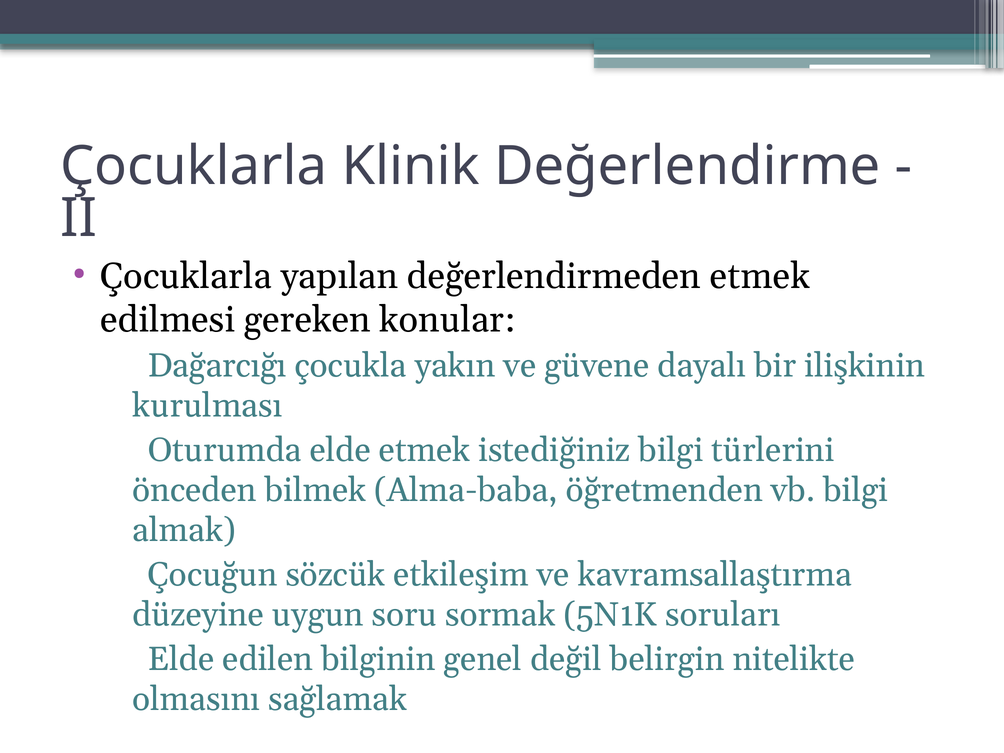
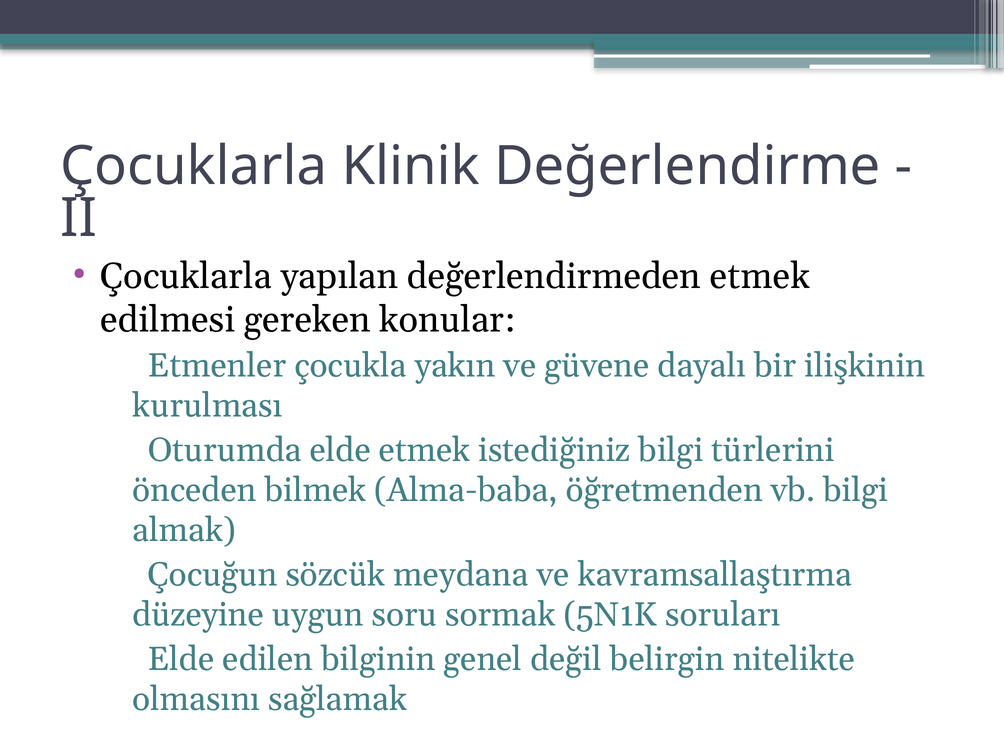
Dağarcığı: Dağarcığı -> Etmenler
etkileşim: etkileşim -> meydana
